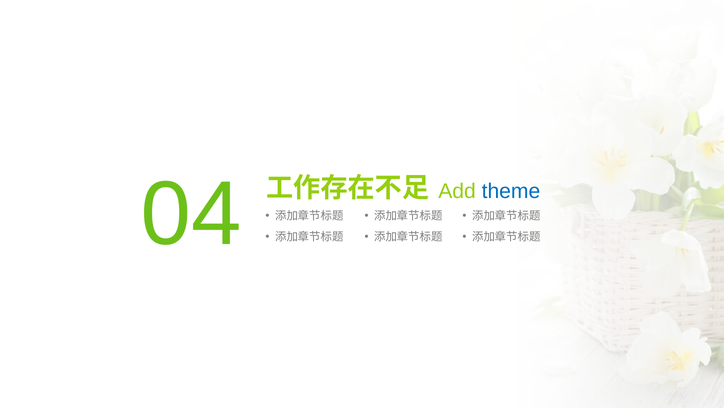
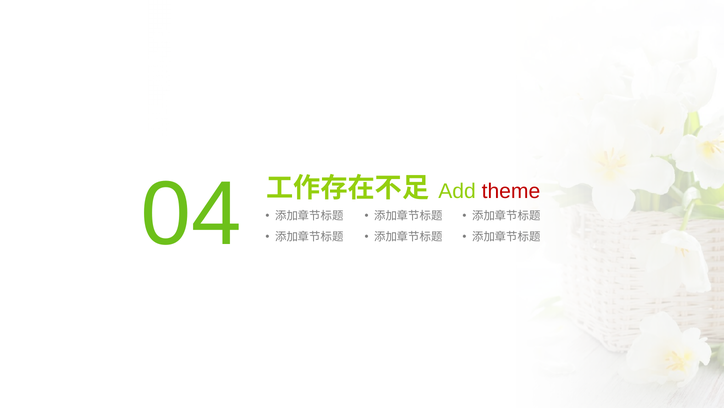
theme colour: blue -> red
